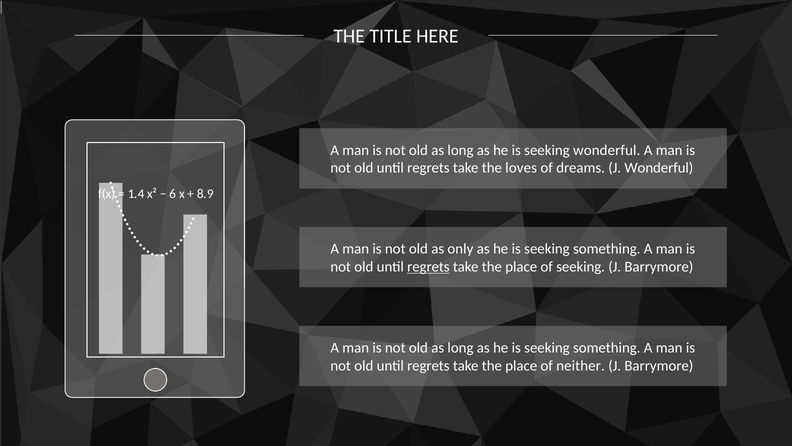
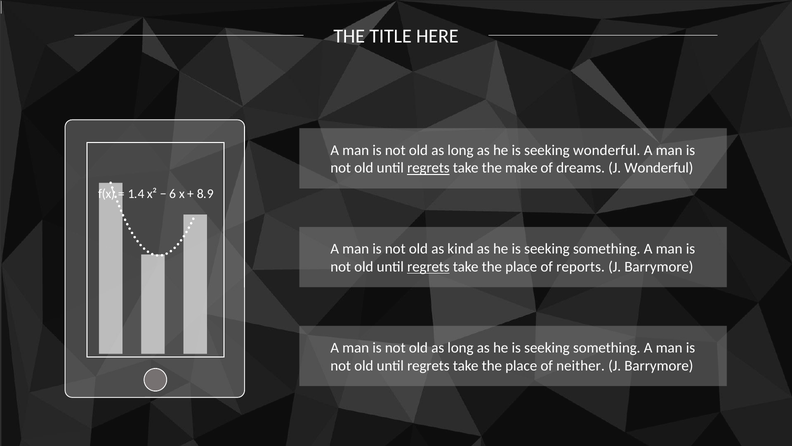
regrets at (428, 168) underline: none -> present
loves: loves -> make
only: only -> kind
of seeking: seeking -> reports
